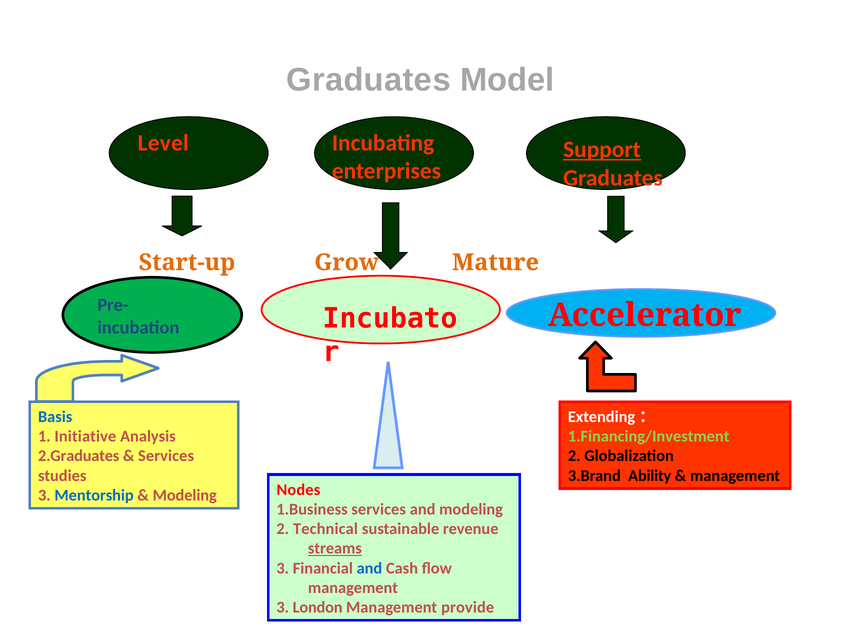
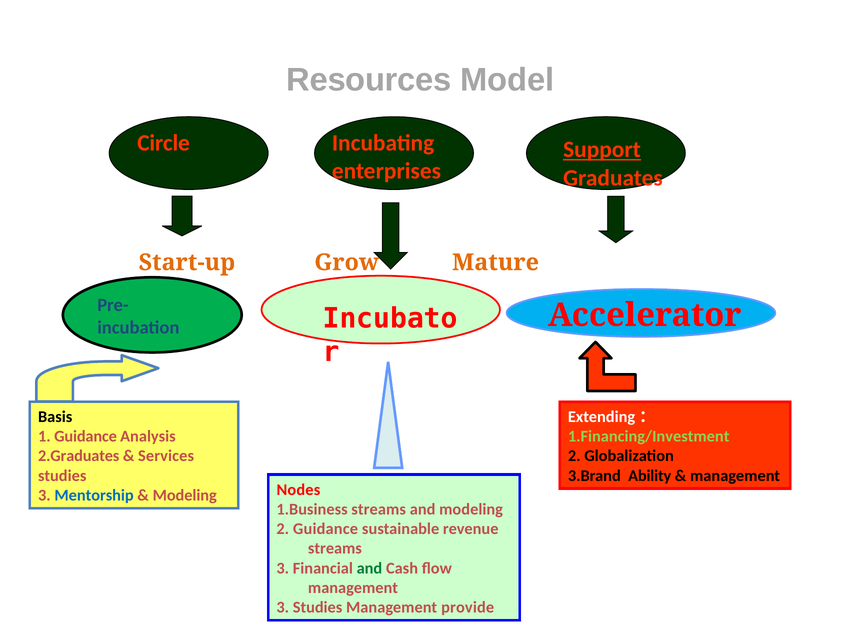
Graduates at (369, 80): Graduates -> Resources
Level: Level -> Circle
Basis colour: blue -> black
1 Initiative: Initiative -> Guidance
1.Business services: services -> streams
2 Technical: Technical -> Guidance
streams at (335, 548) underline: present -> none
and at (369, 568) colour: blue -> green
3 London: London -> Studies
